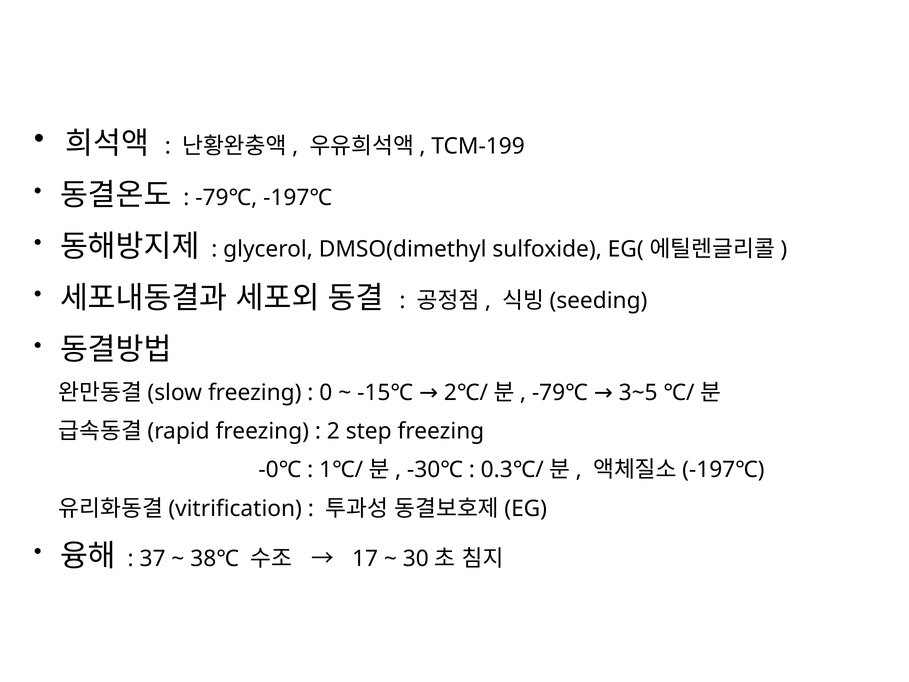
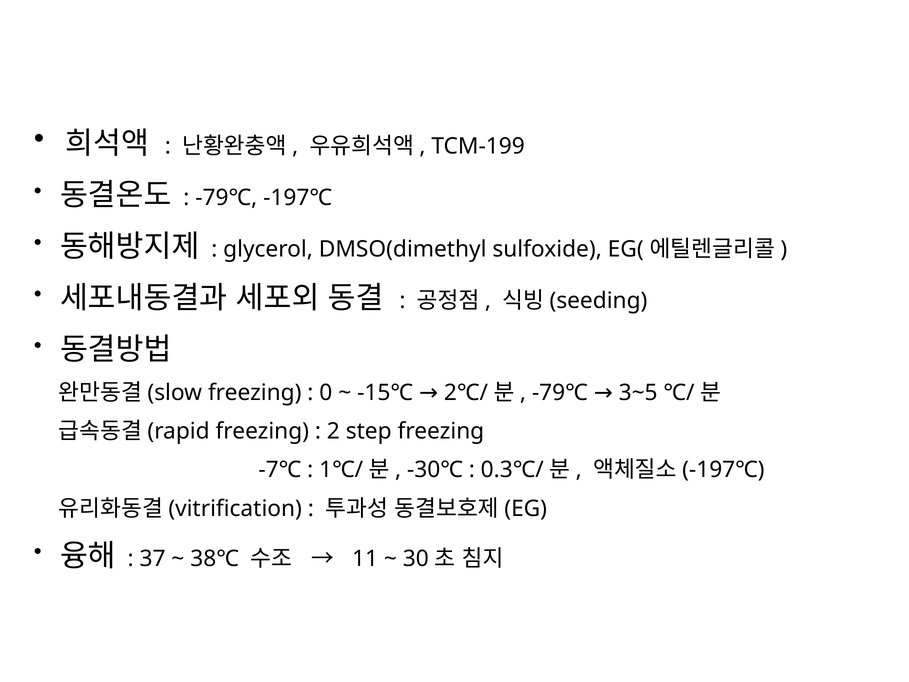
-0℃: -0℃ -> -7℃
17: 17 -> 11
